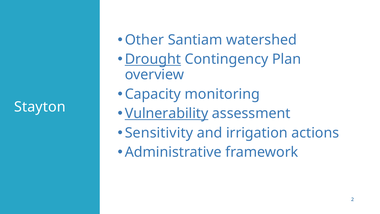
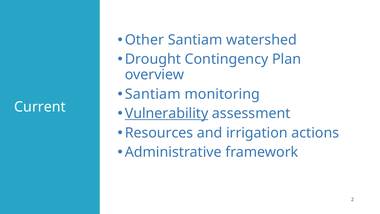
Drought underline: present -> none
Capacity at (153, 94): Capacity -> Santiam
Stayton: Stayton -> Current
Sensitivity: Sensitivity -> Resources
